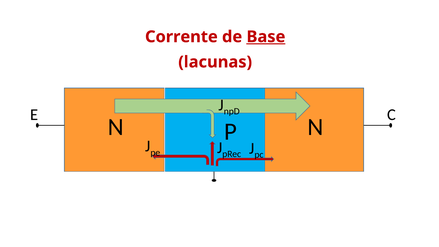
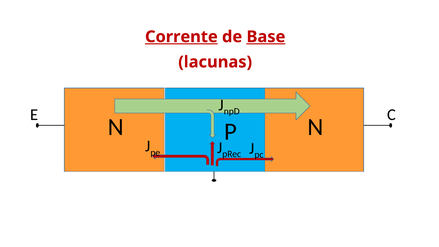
Corrente underline: none -> present
